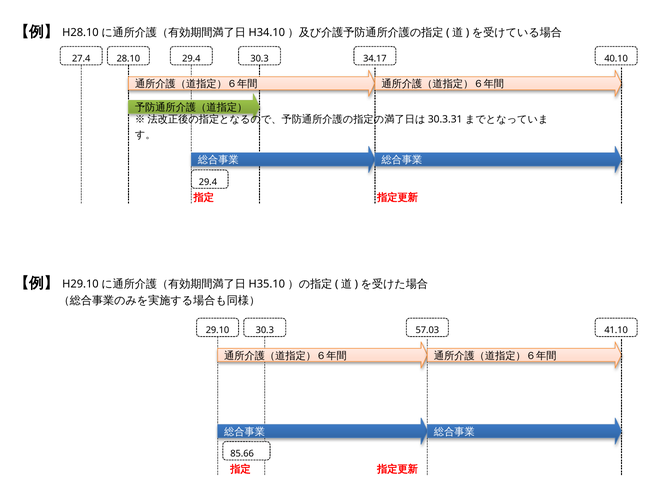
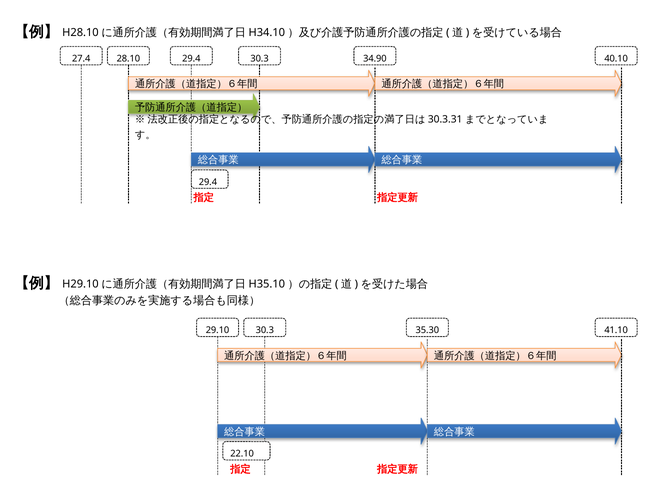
34.17: 34.17 -> 34.90
57.03: 57.03 -> 35.30
85.66: 85.66 -> 22.10
